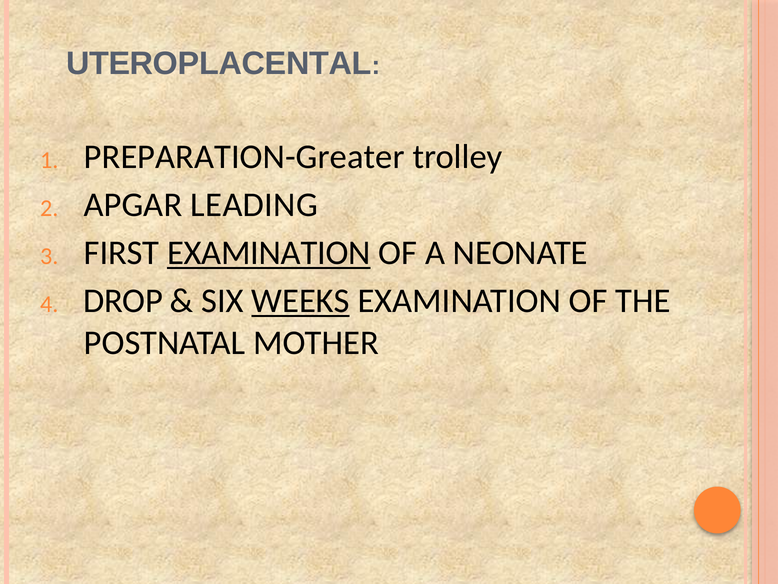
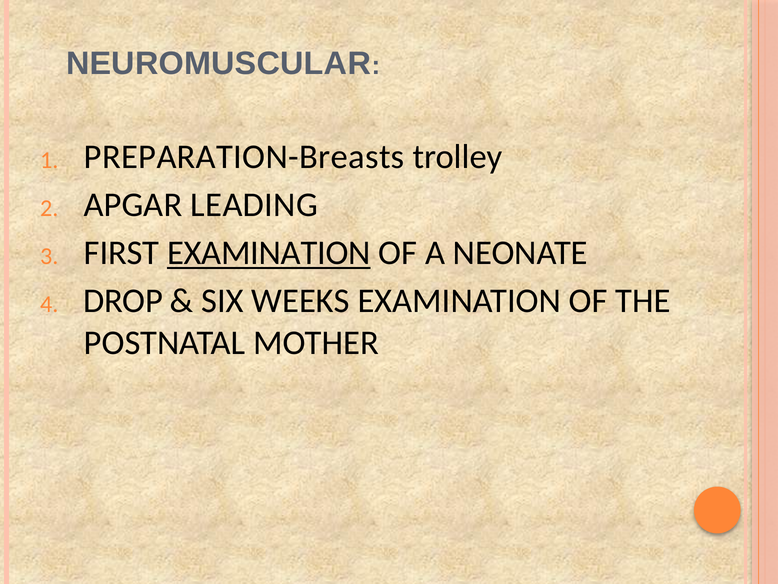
UTEROPLACENTAL: UTEROPLACENTAL -> NEUROMUSCULAR
PREPARATION-Greater: PREPARATION-Greater -> PREPARATION-Breasts
WEEKS underline: present -> none
